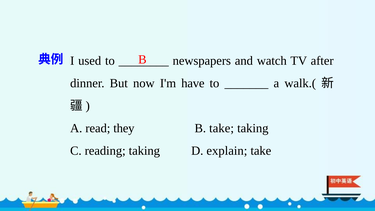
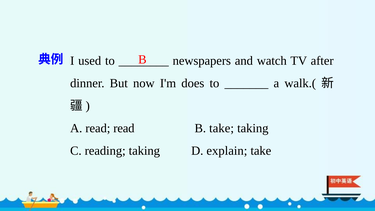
have: have -> does
read they: they -> read
